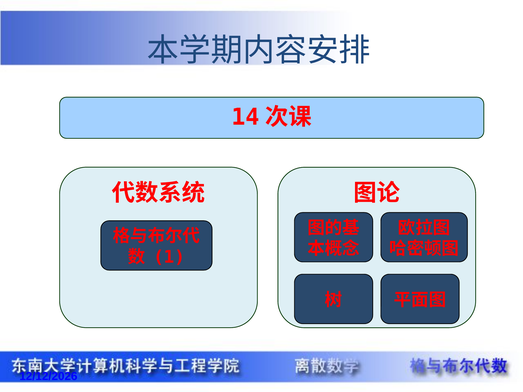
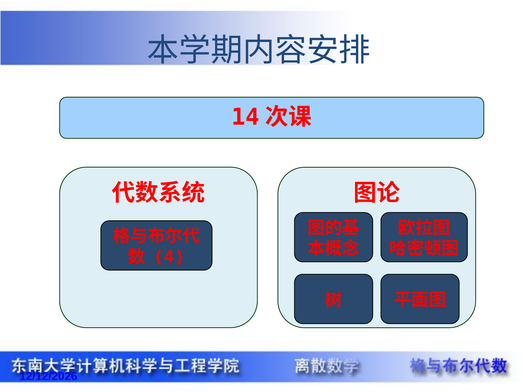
1: 1 -> 4
